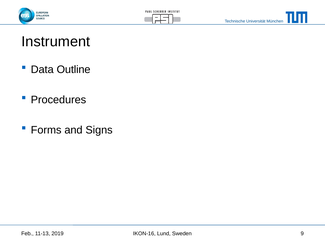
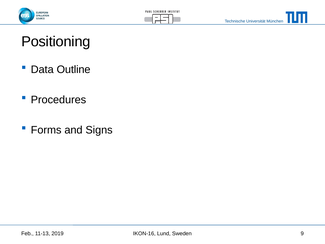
Instrument: Instrument -> Positioning
